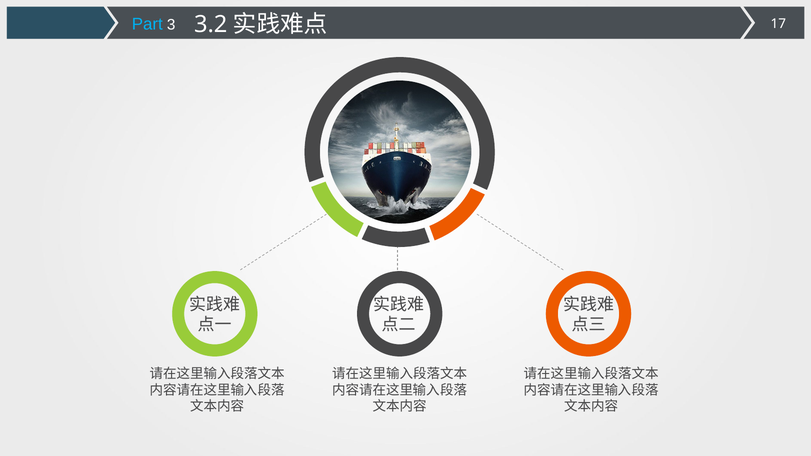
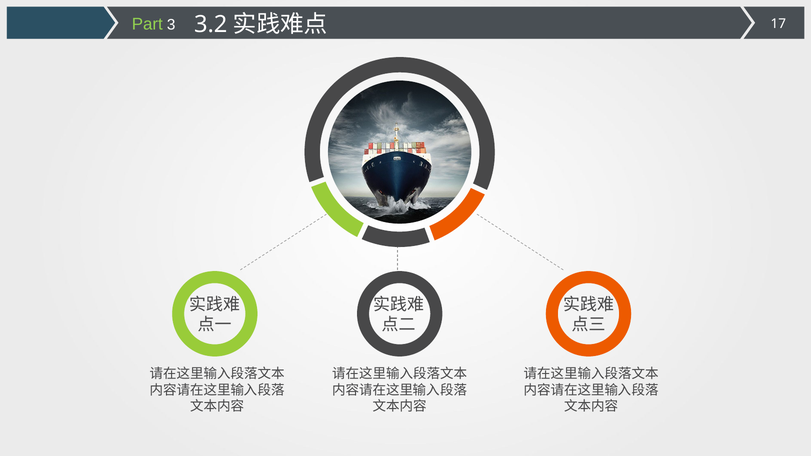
Part colour: light blue -> light green
